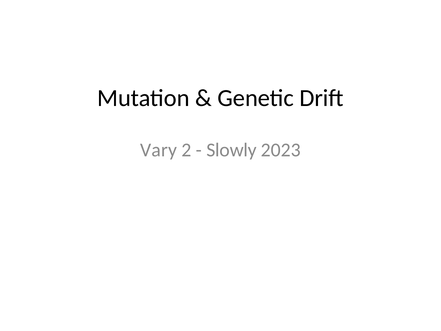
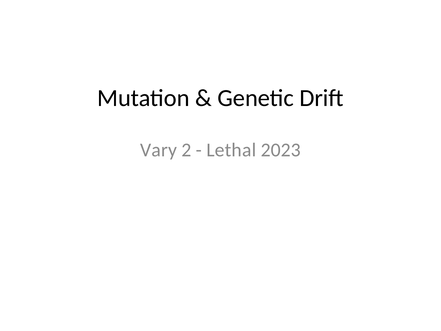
Slowly: Slowly -> Lethal
